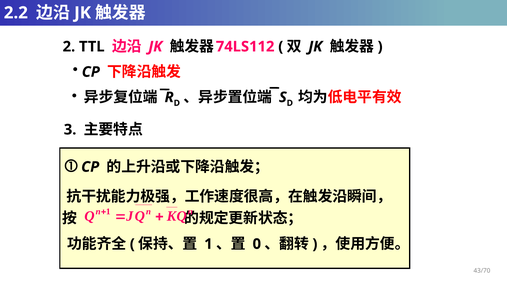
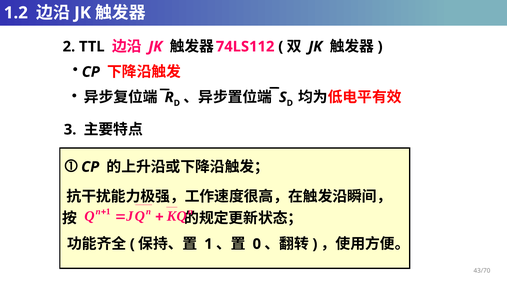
2.2: 2.2 -> 1.2
